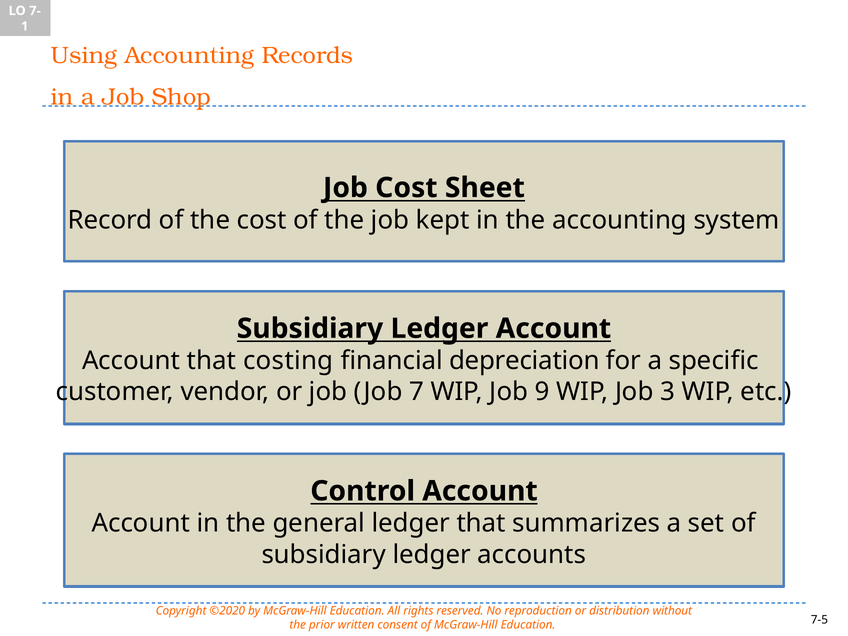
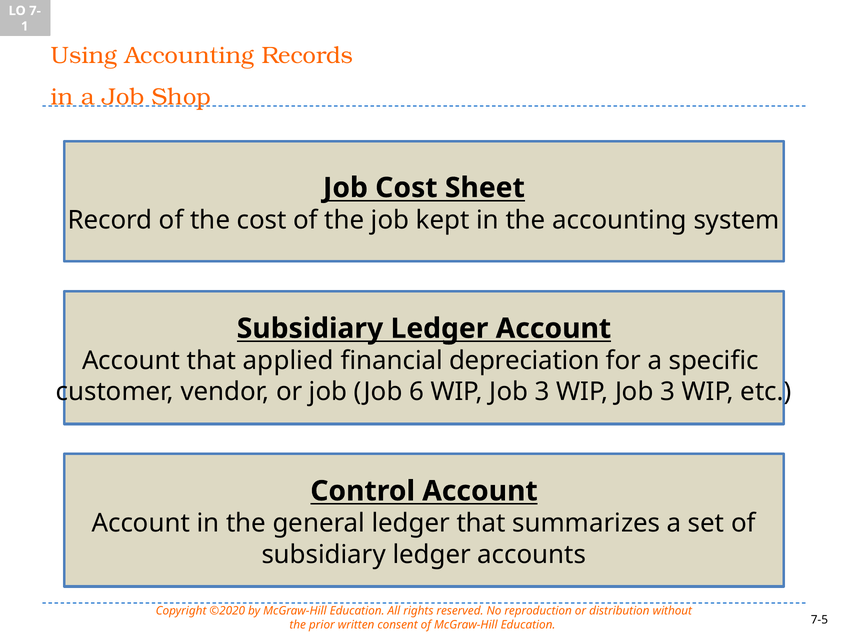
costing: costing -> applied
7: 7 -> 6
9 at (542, 392): 9 -> 3
